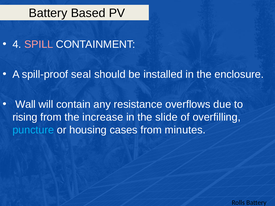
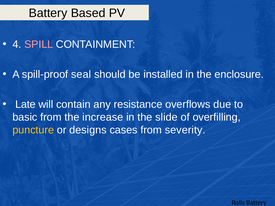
Wall: Wall -> Late
rising: rising -> basic
puncture colour: light blue -> yellow
housing: housing -> designs
minutes: minutes -> severity
